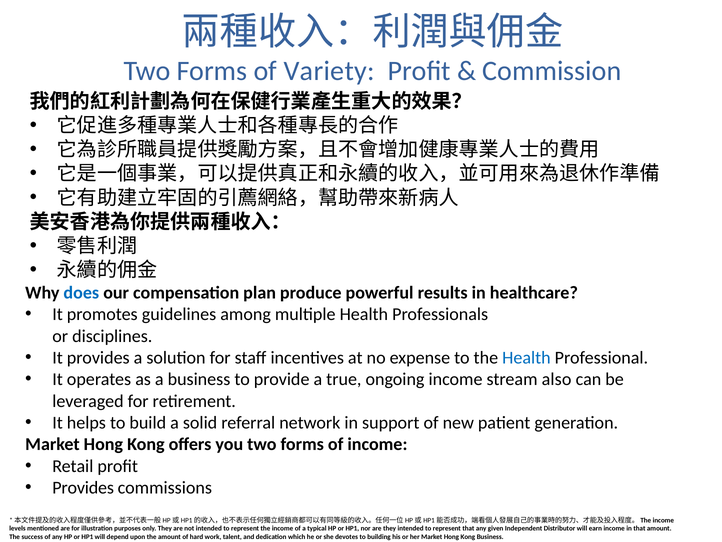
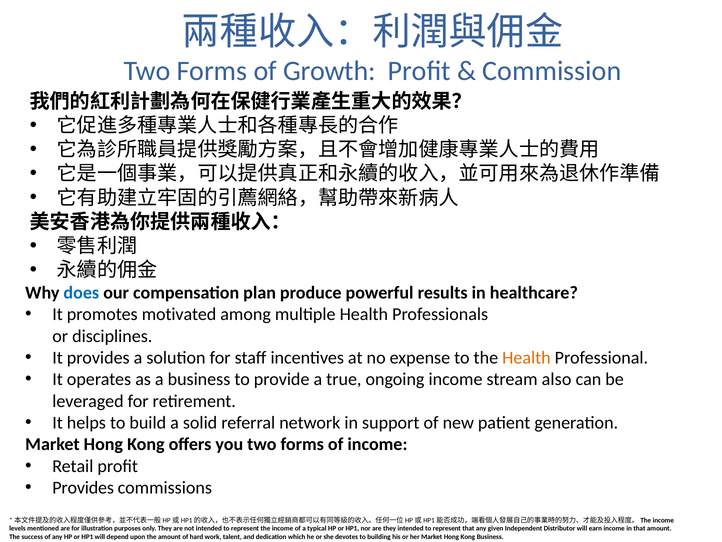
Variety: Variety -> Growth
guidelines: guidelines -> motivated
Health at (526, 357) colour: blue -> orange
